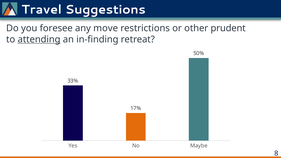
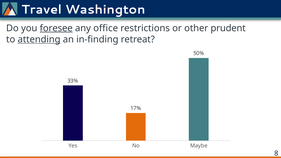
Suggestions: Suggestions -> Washington
foresee underline: none -> present
move: move -> office
